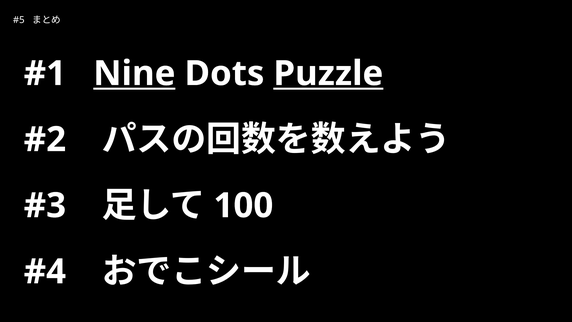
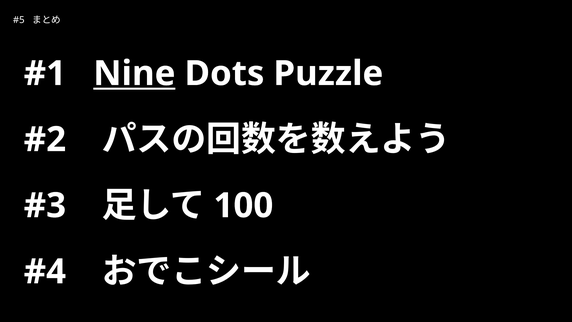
Puzzle underline: present -> none
